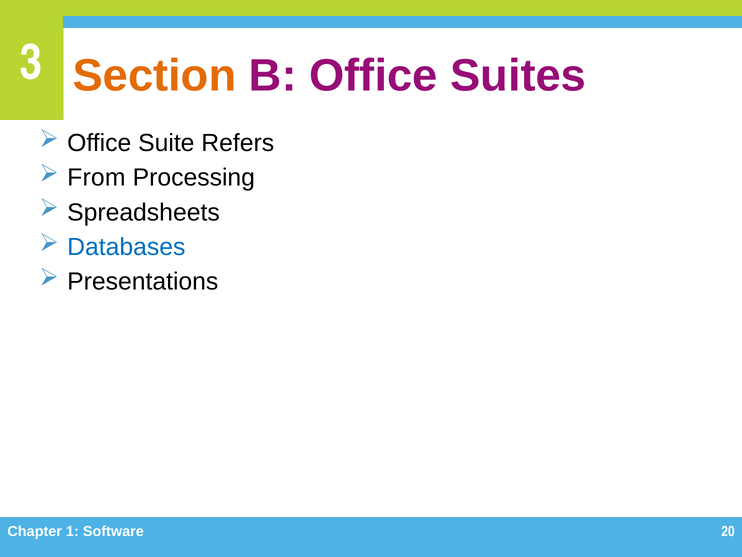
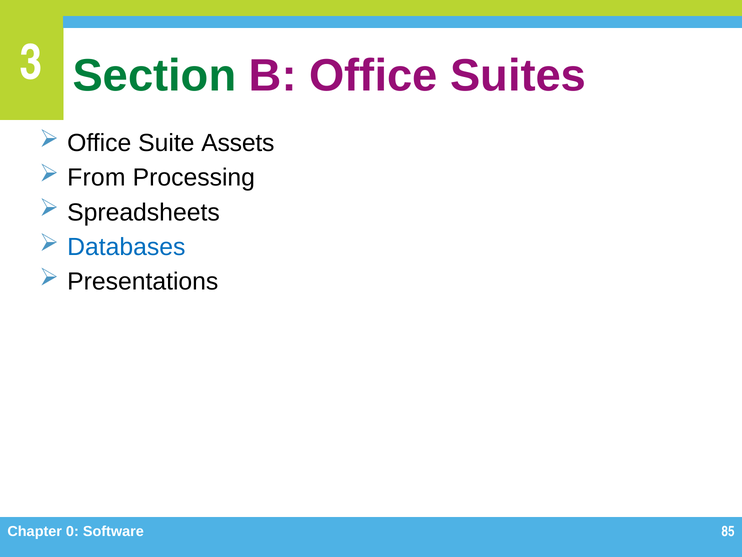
Section colour: orange -> green
Refers: Refers -> Assets
1: 1 -> 0
20: 20 -> 85
